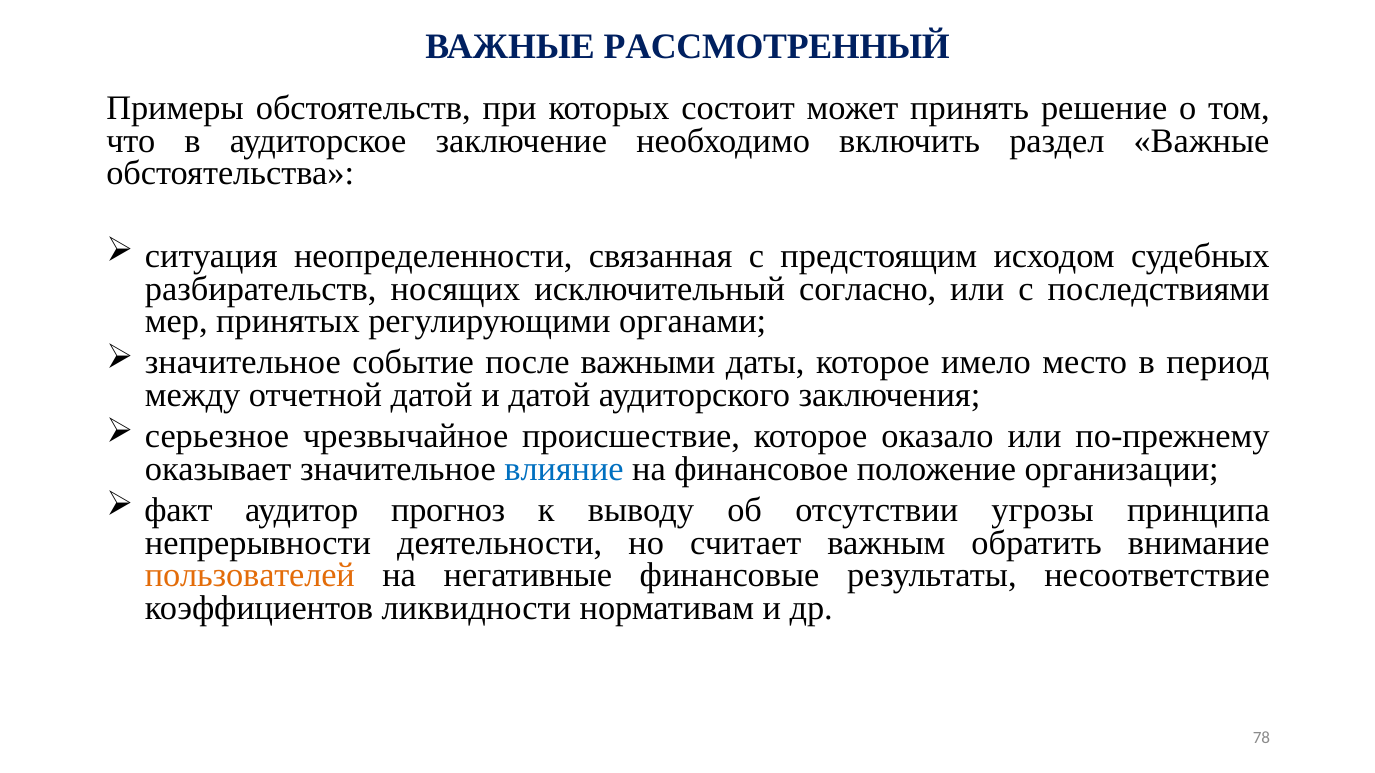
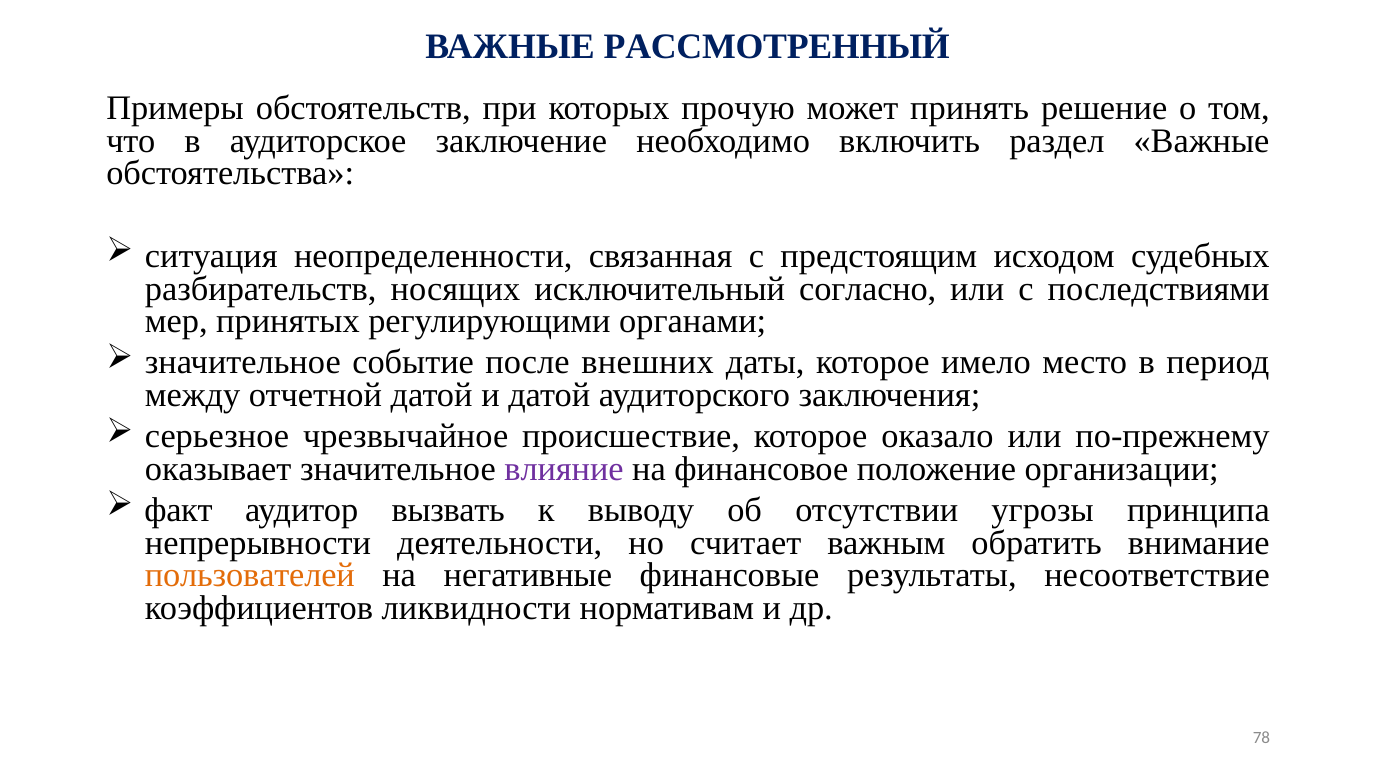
состоит: состоит -> прочую
важными: важными -> внешних
влияние colour: blue -> purple
прогноз: прогноз -> вызвать
